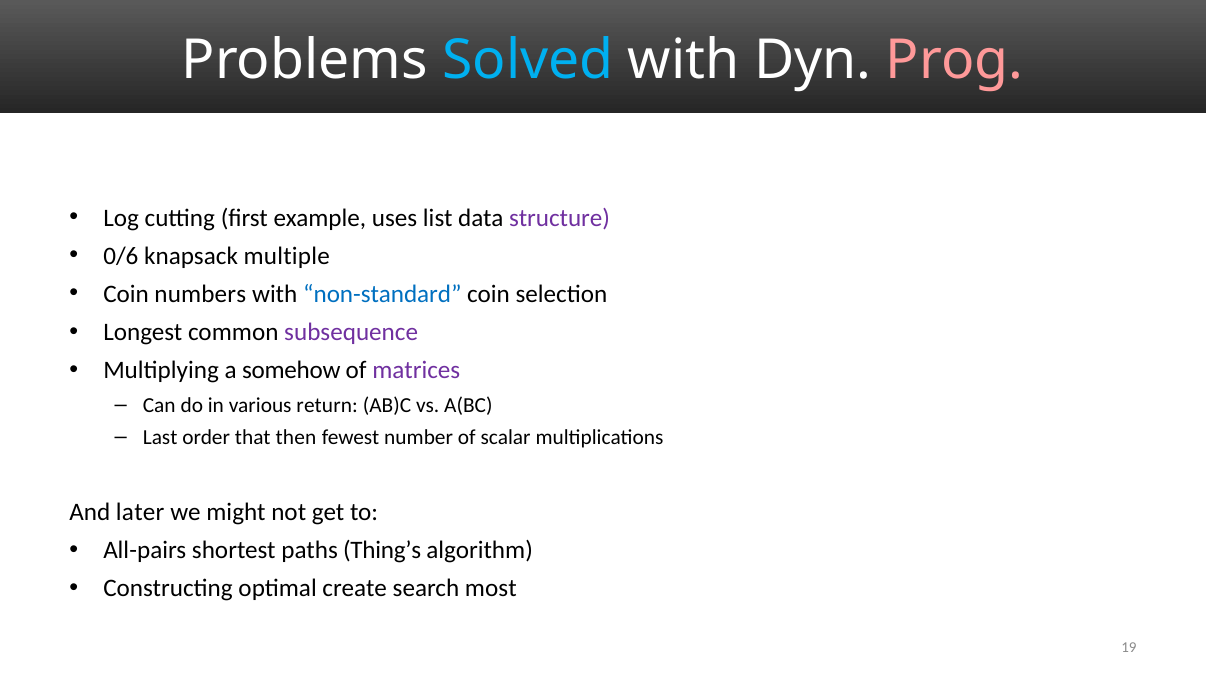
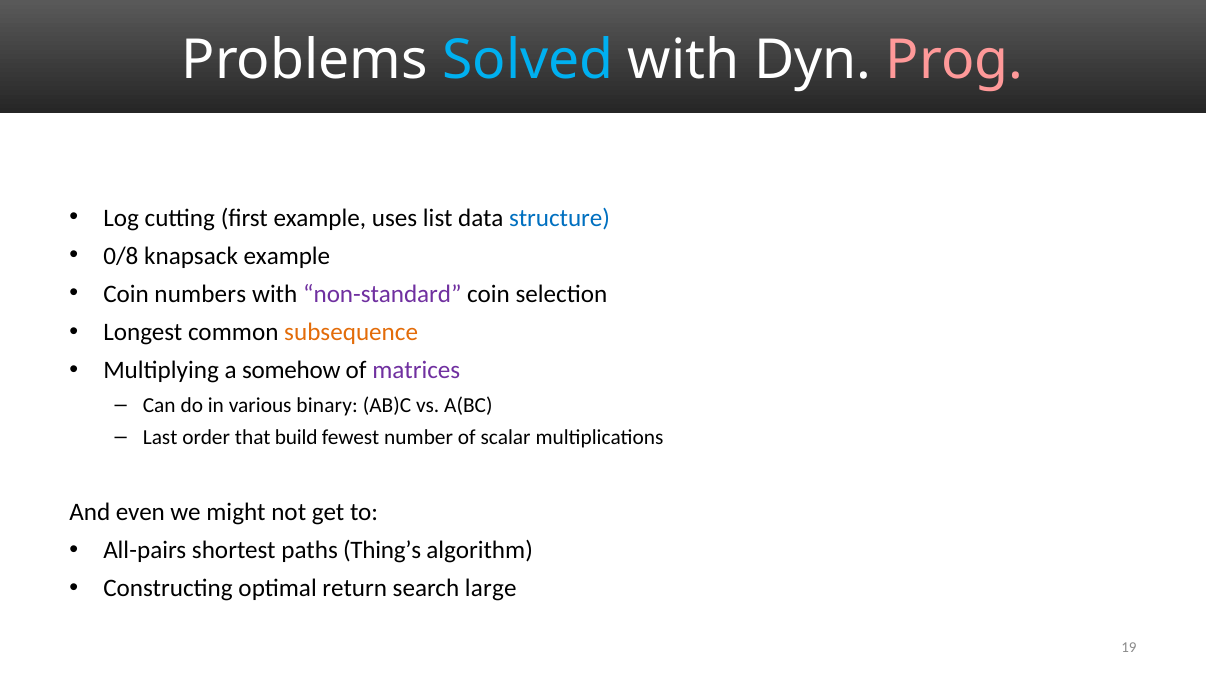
structure colour: purple -> blue
0/6: 0/6 -> 0/8
knapsack multiple: multiple -> example
non-standard colour: blue -> purple
subsequence colour: purple -> orange
return: return -> binary
then: then -> build
later: later -> even
create: create -> return
most: most -> large
